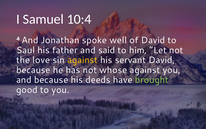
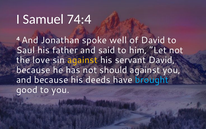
10:4: 10:4 -> 74:4
whose: whose -> should
brought colour: light green -> light blue
